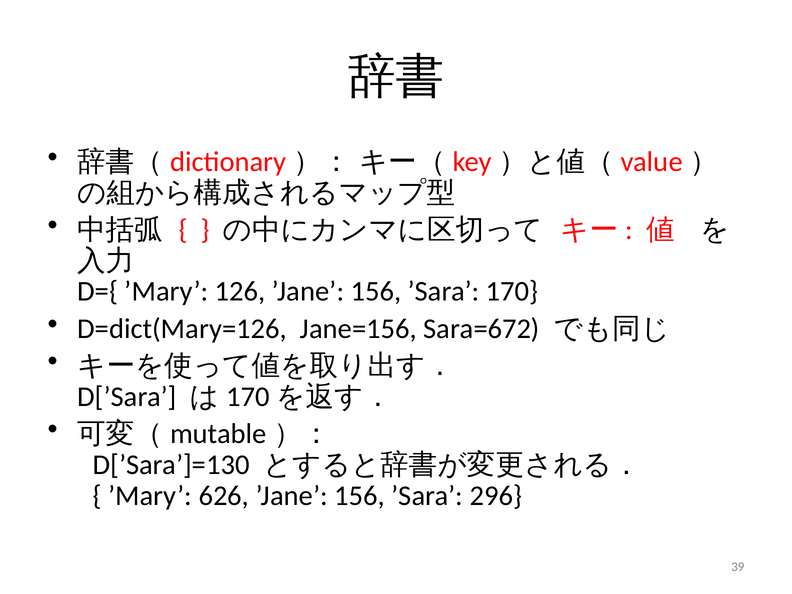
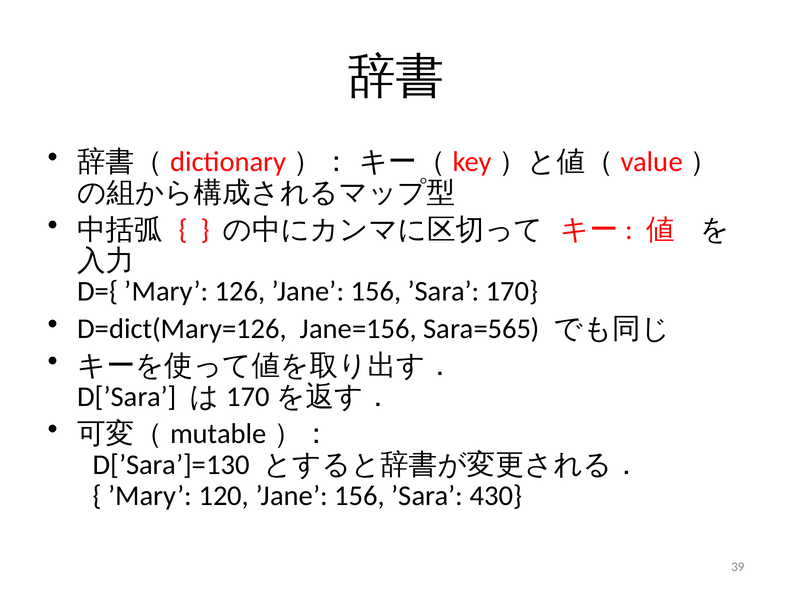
Sara=672: Sara=672 -> Sara=565
626: 626 -> 120
296: 296 -> 430
